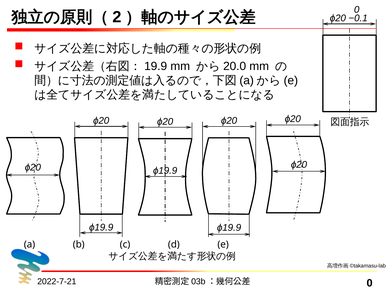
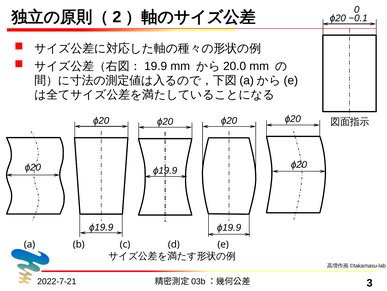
0 at (370, 282): 0 -> 3
